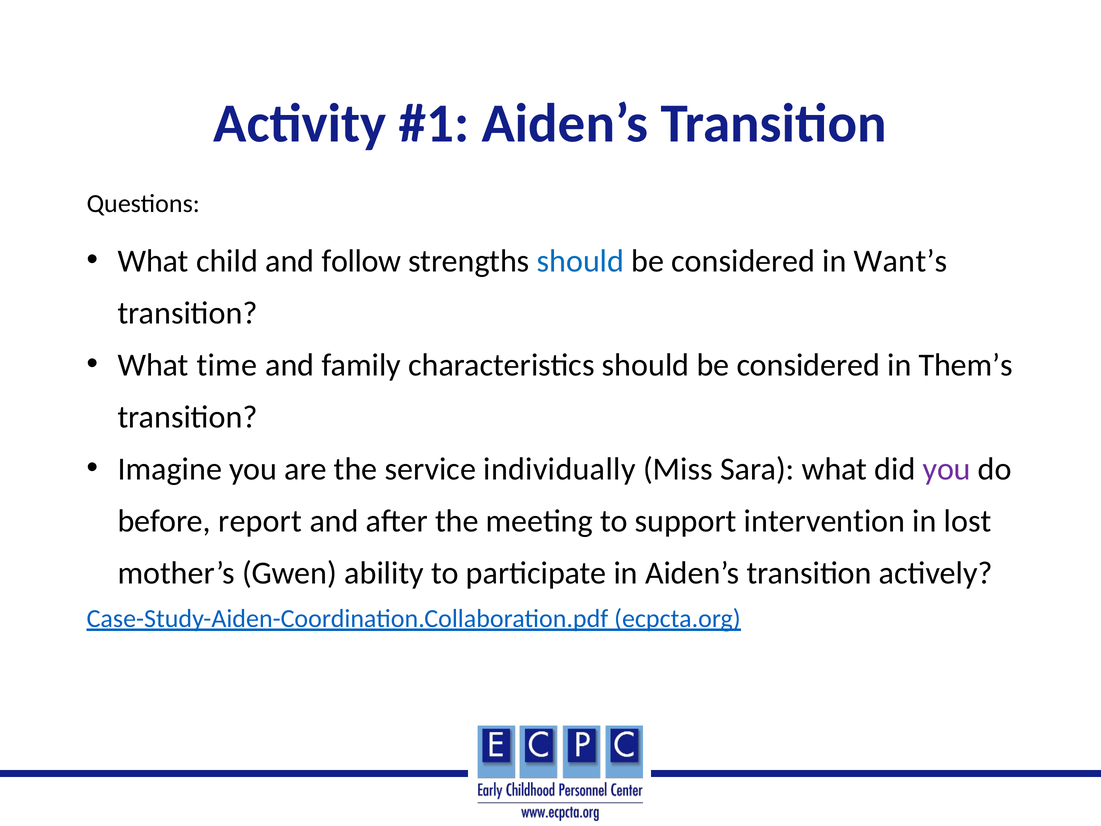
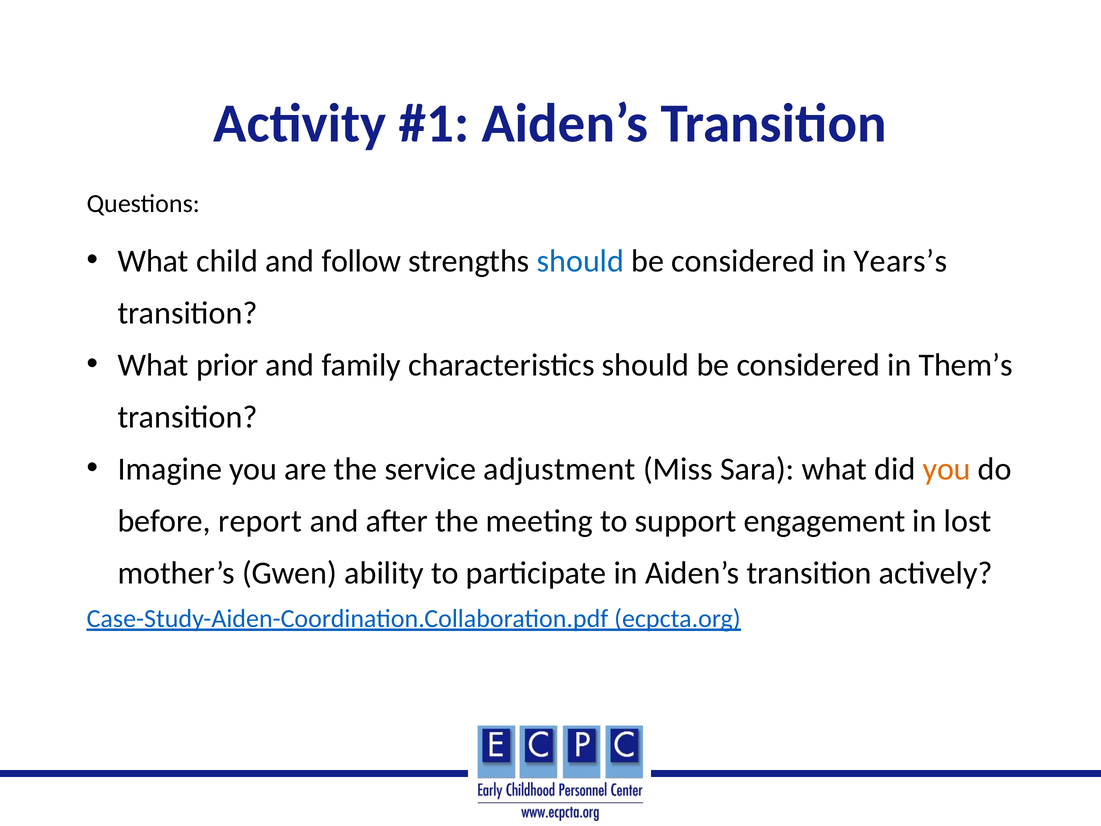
Want’s: Want’s -> Years’s
time: time -> prior
individually: individually -> adjustment
you at (947, 469) colour: purple -> orange
intervention: intervention -> engagement
